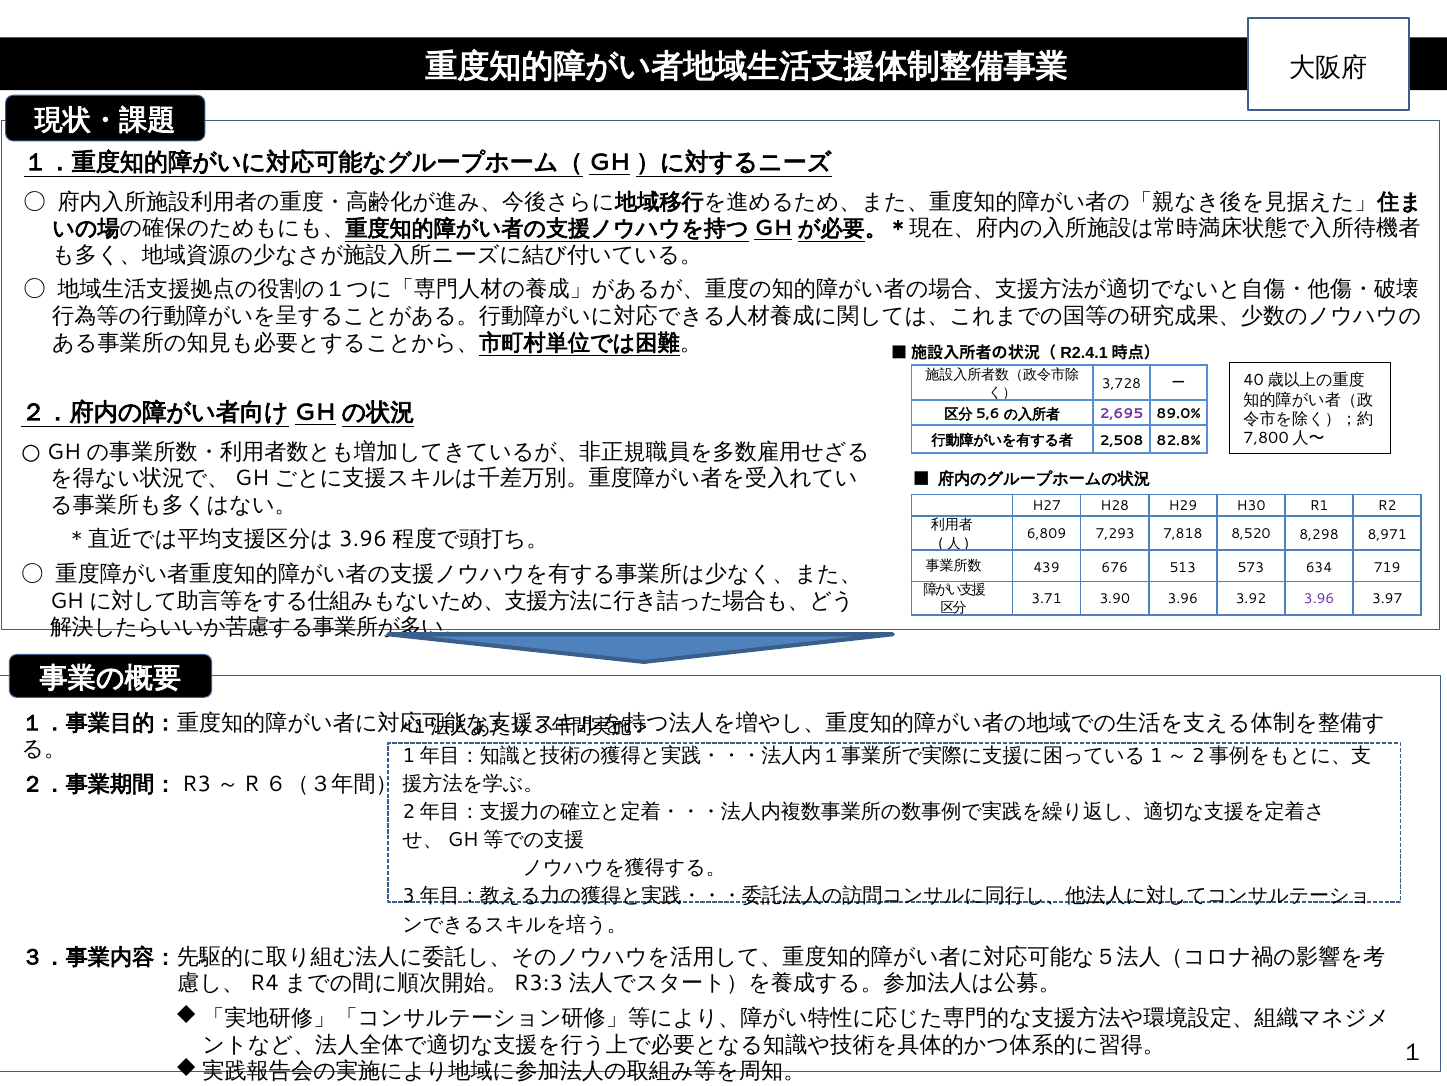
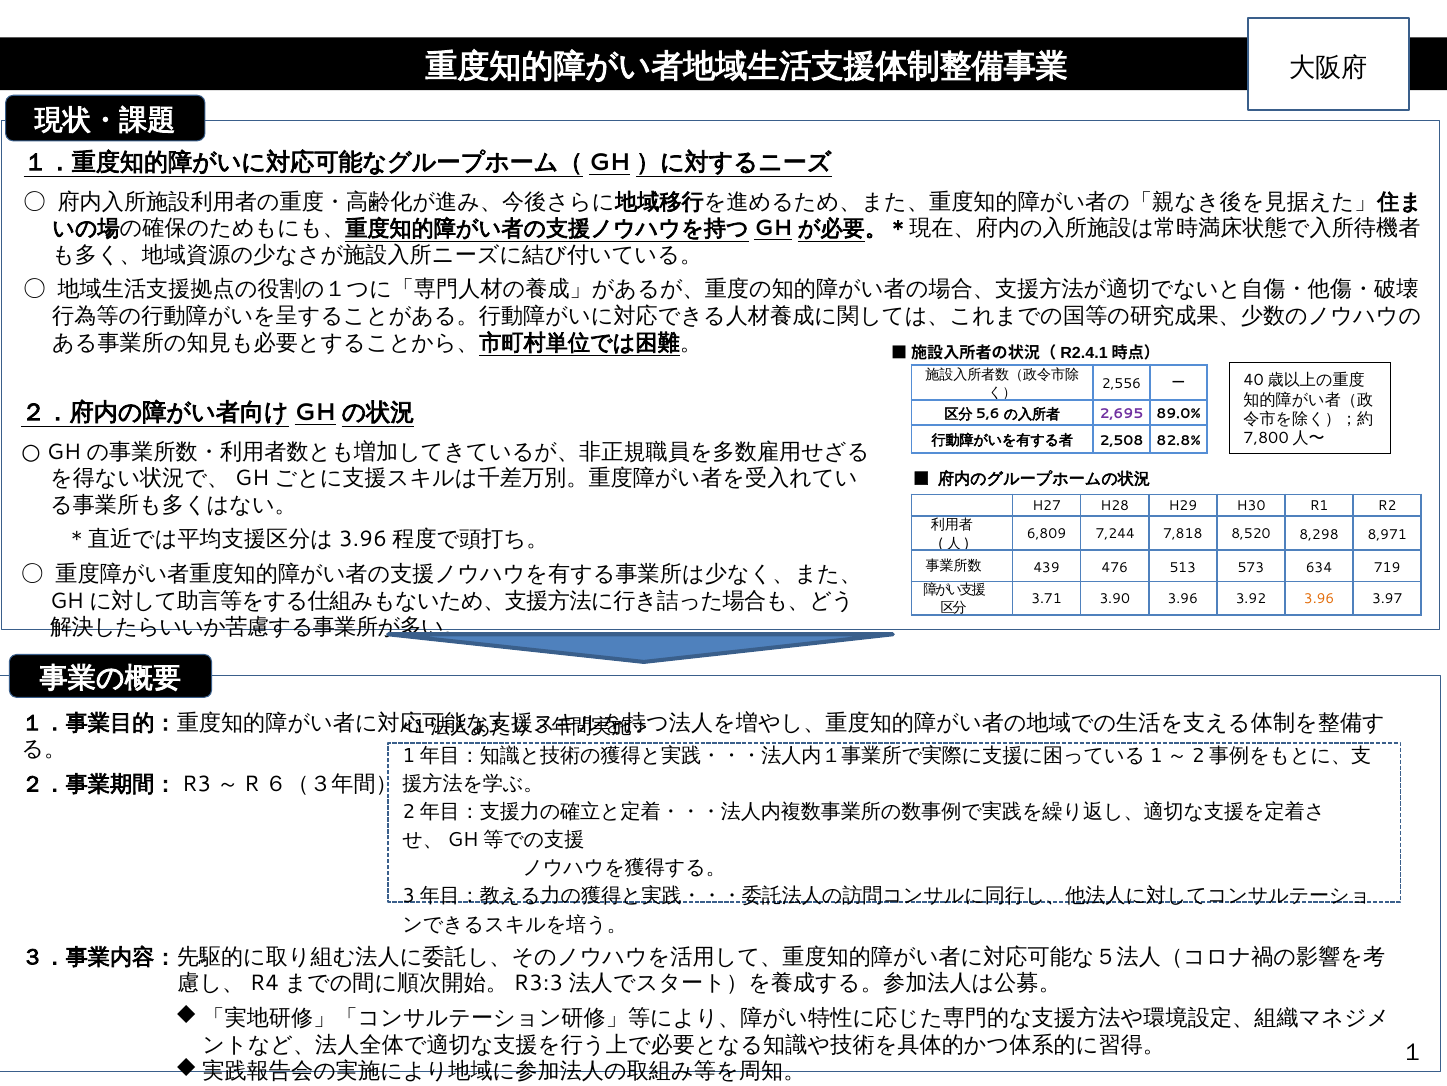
3,728: 3,728 -> 2,556
7,293: 7,293 -> 7,244
676: 676 -> 476
3.96 at (1319, 599) colour: purple -> orange
